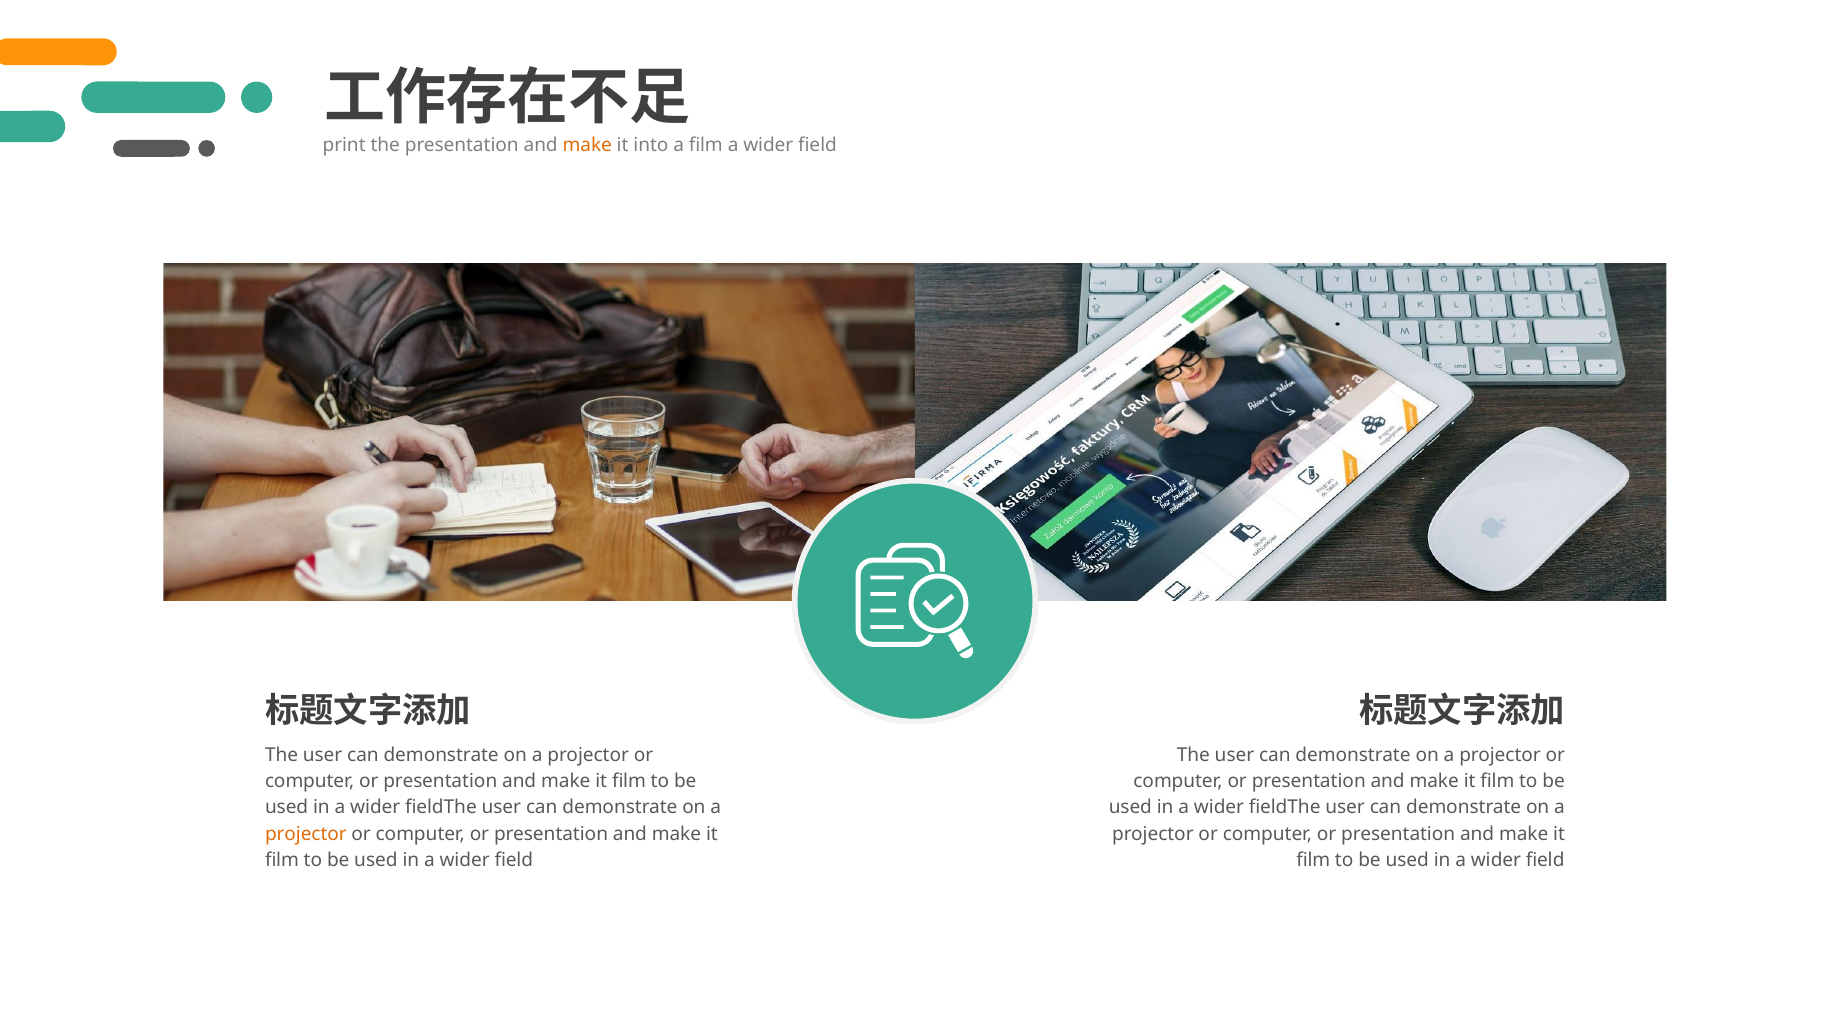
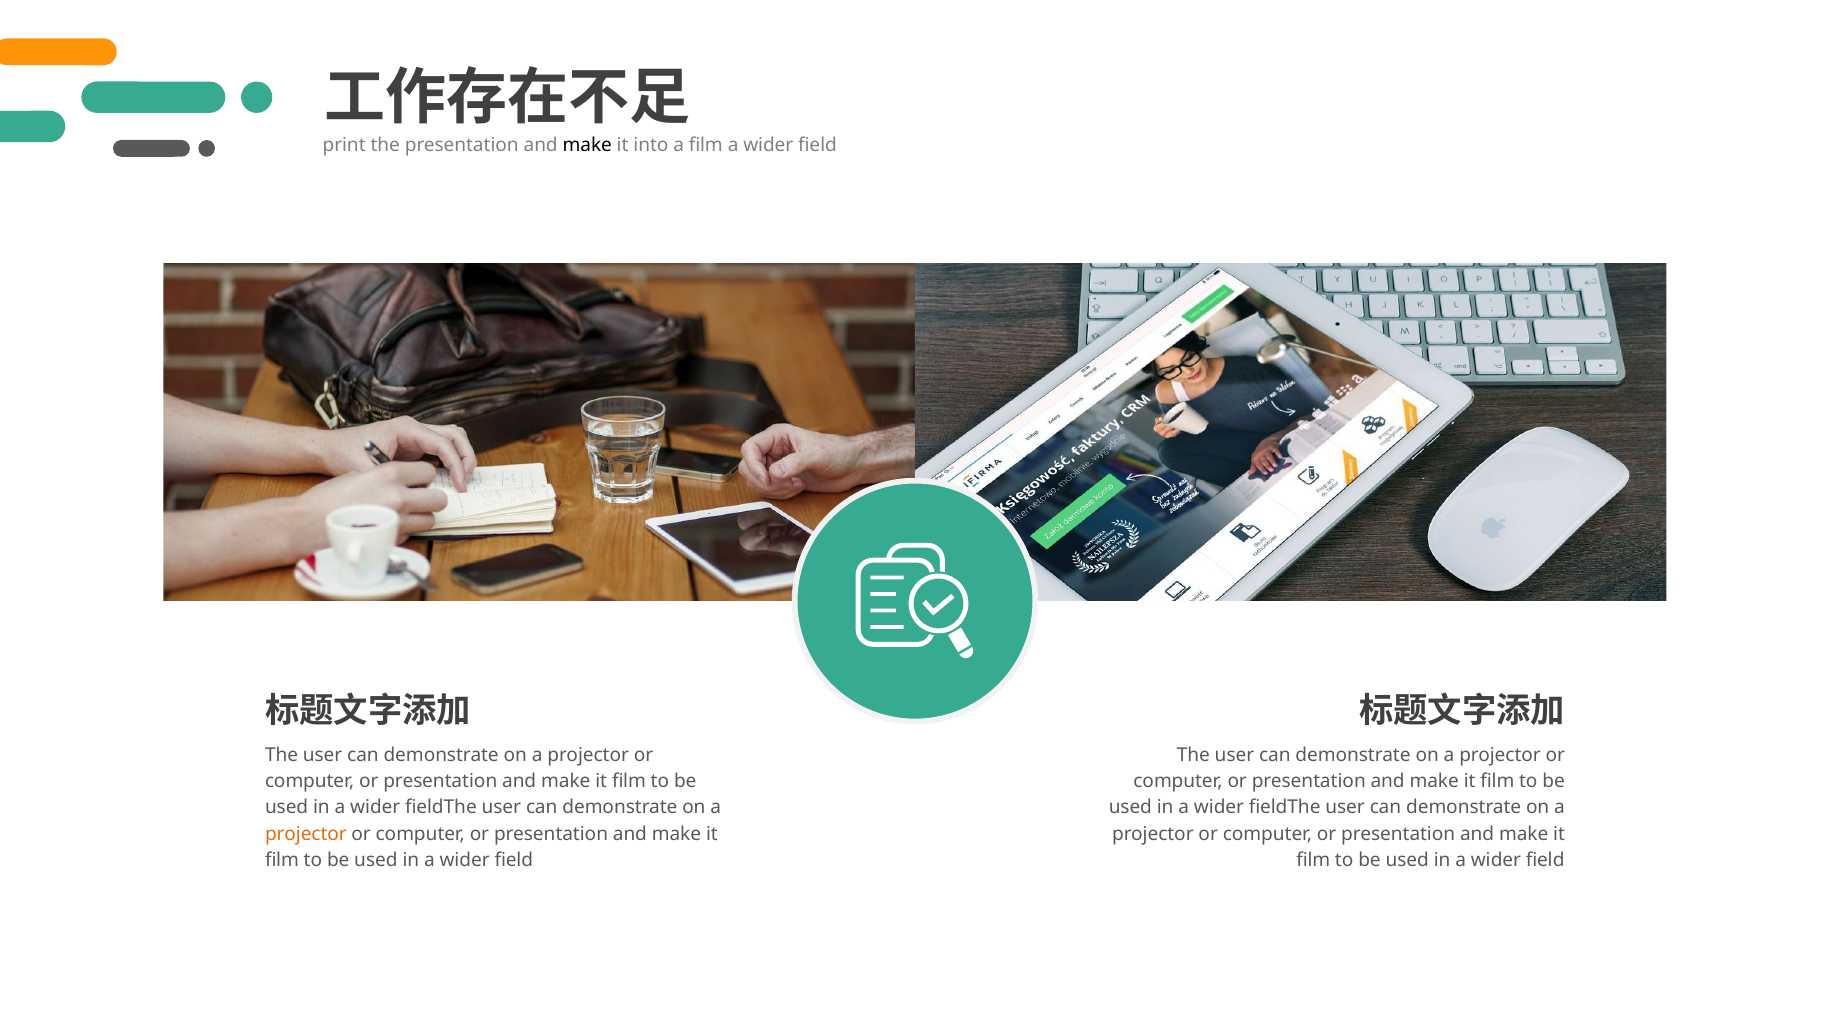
make at (587, 145) colour: orange -> black
